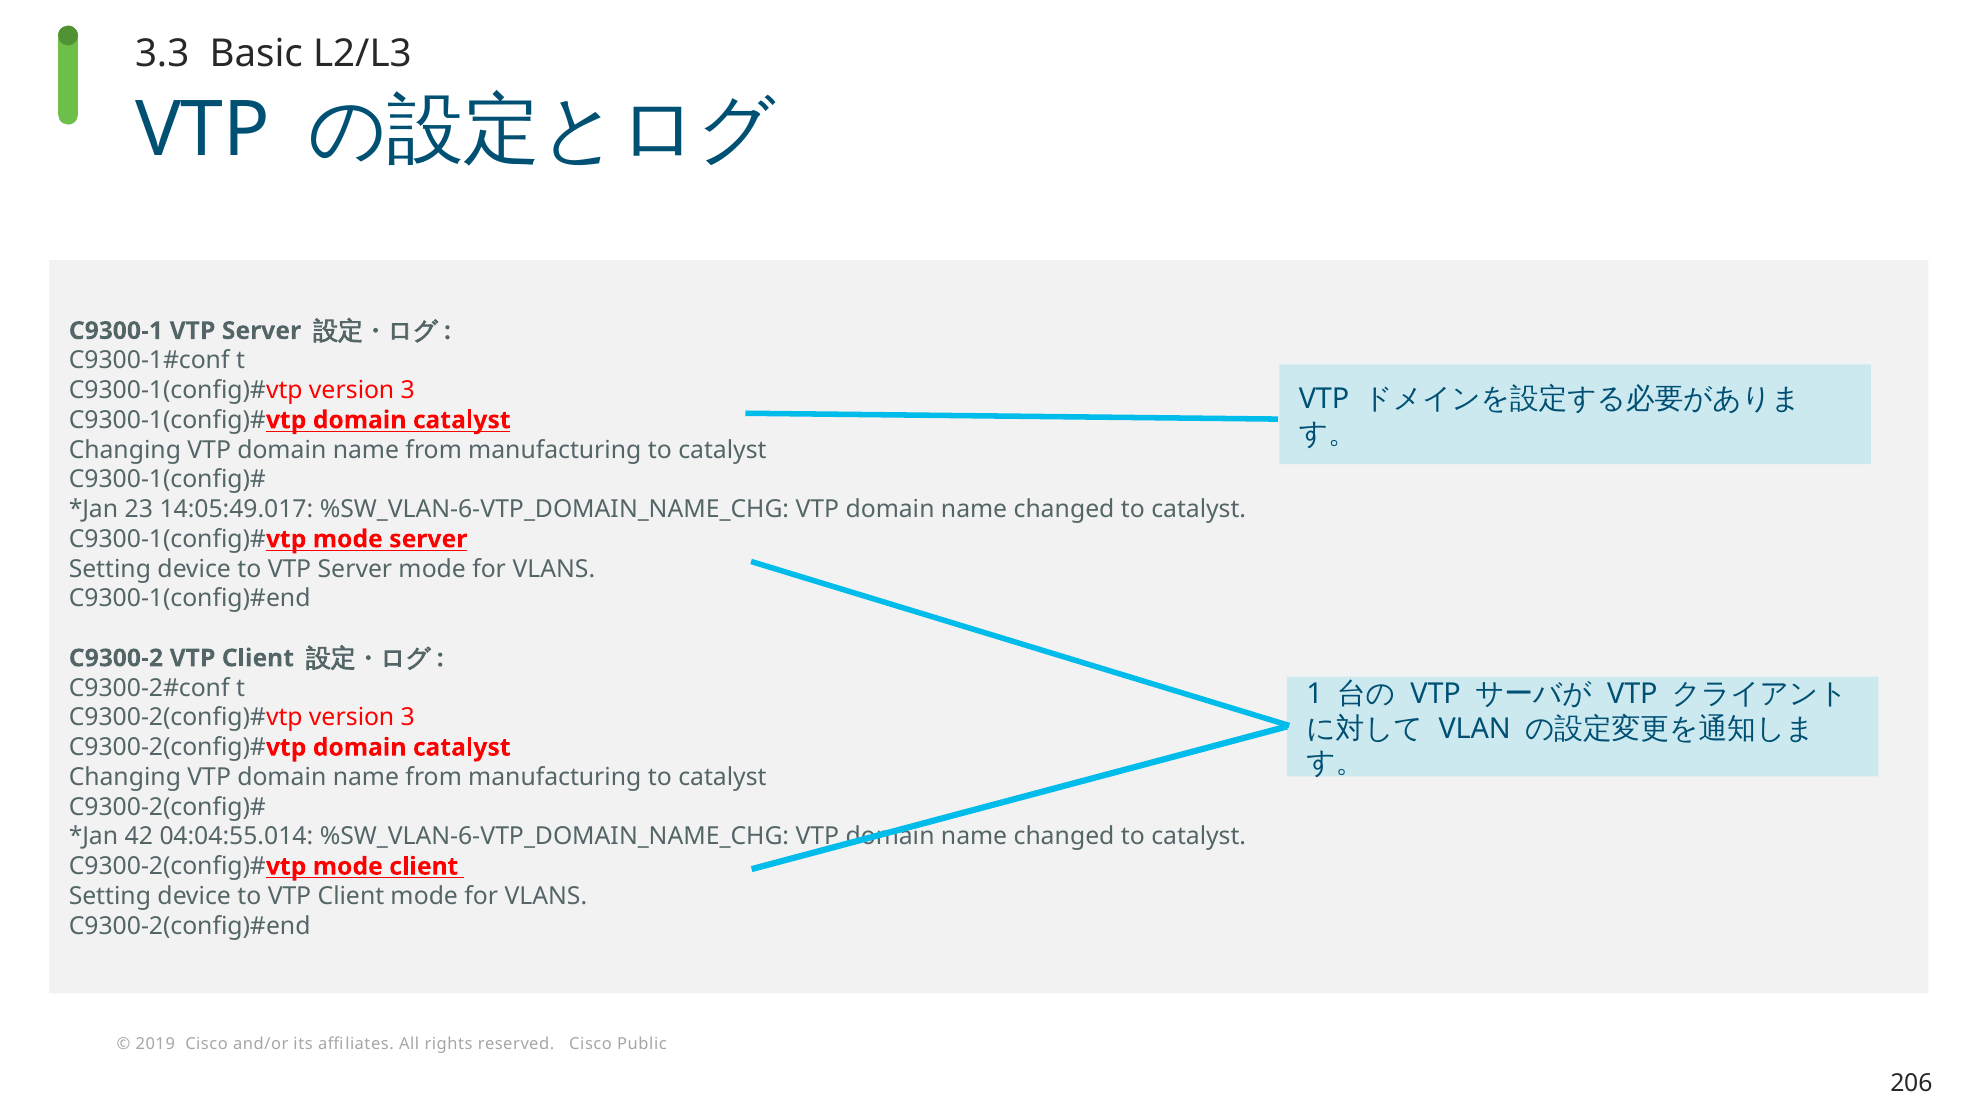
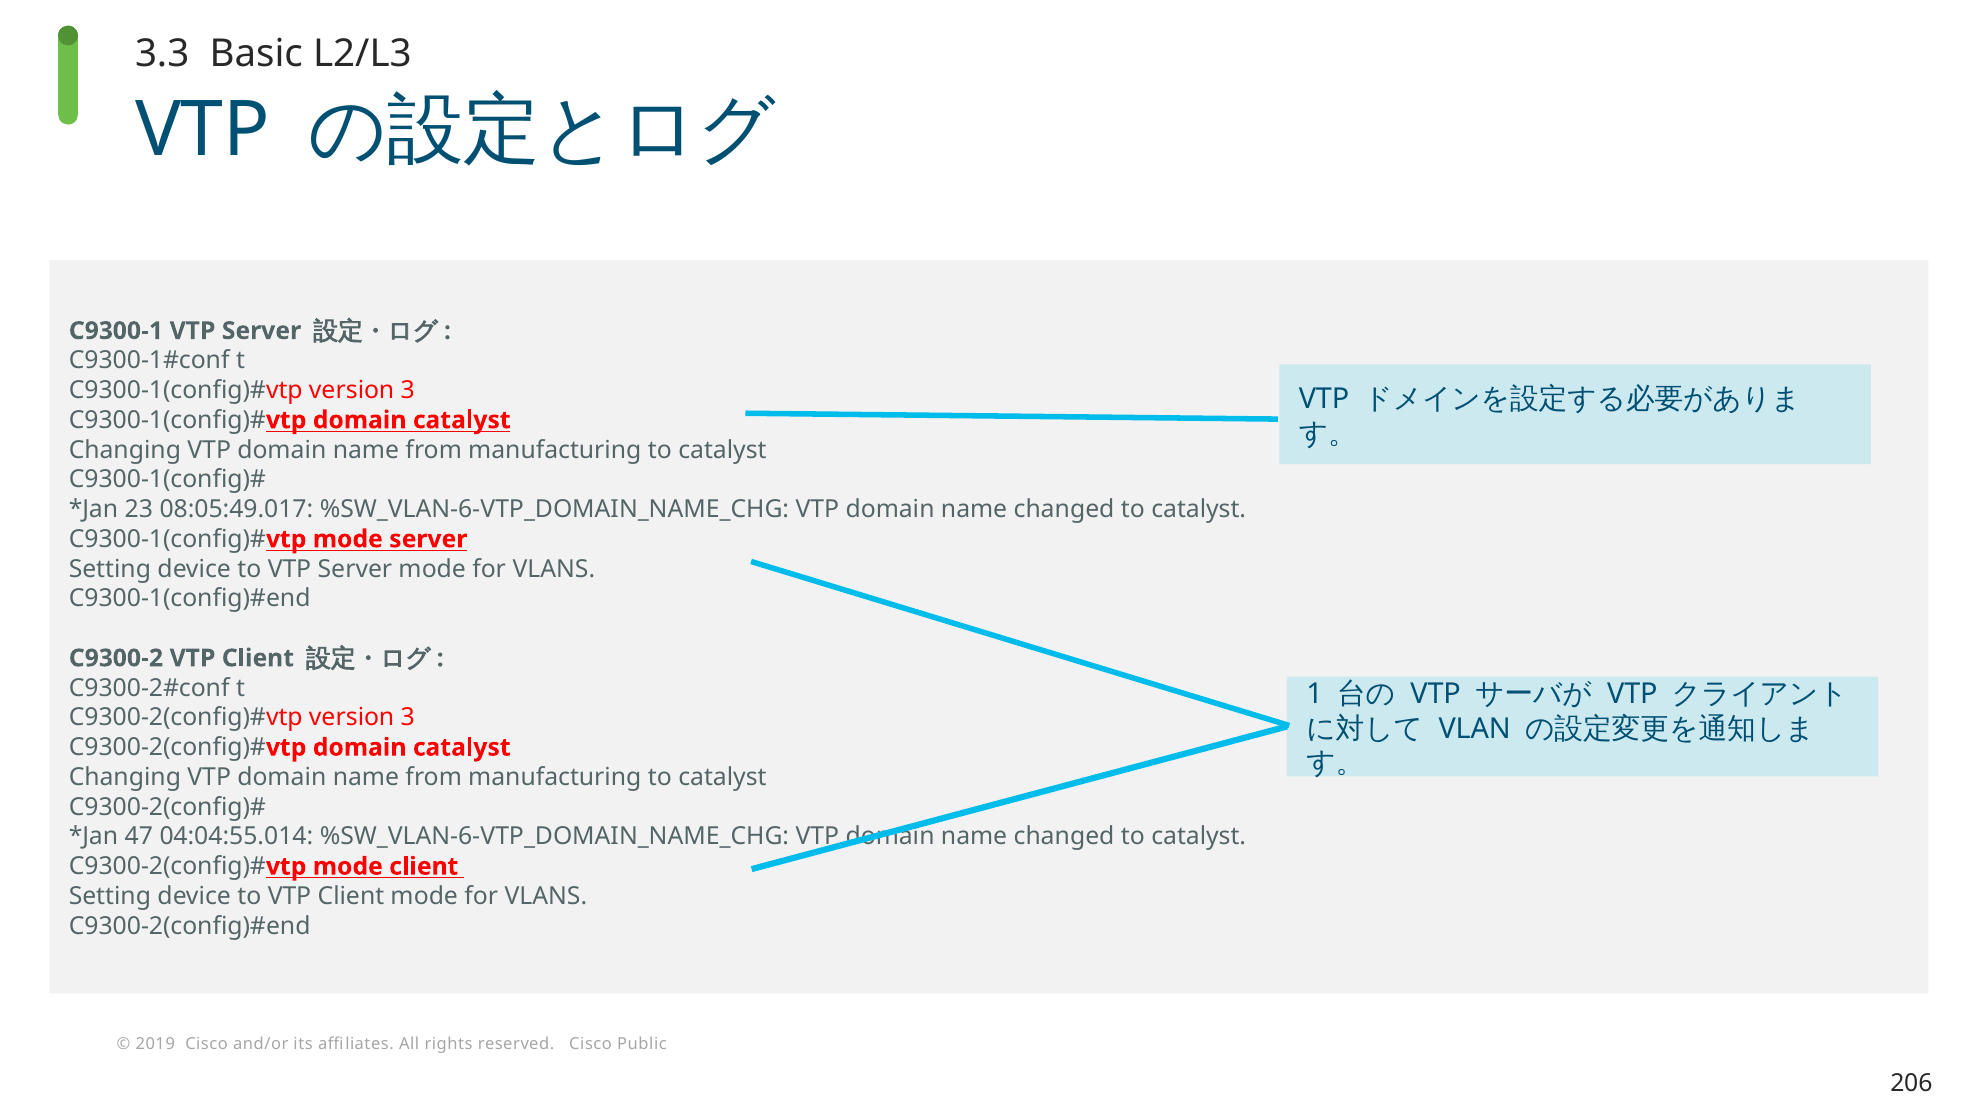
14:05:49.017: 14:05:49.017 -> 08:05:49.017
42: 42 -> 47
